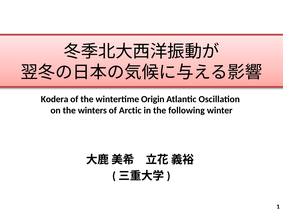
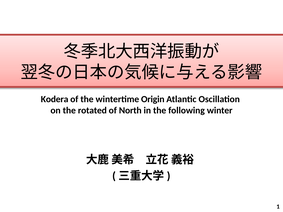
winters: winters -> rotated
Arctic: Arctic -> North
